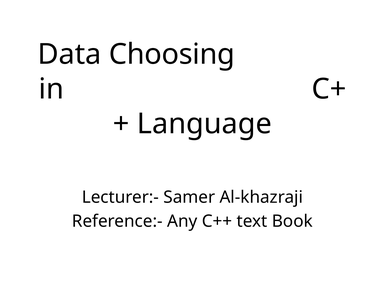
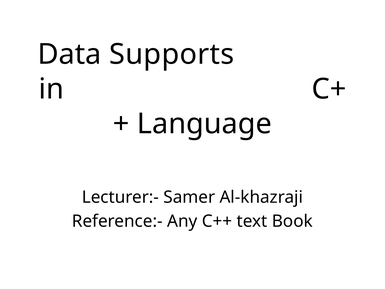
Choosing: Choosing -> Supports
